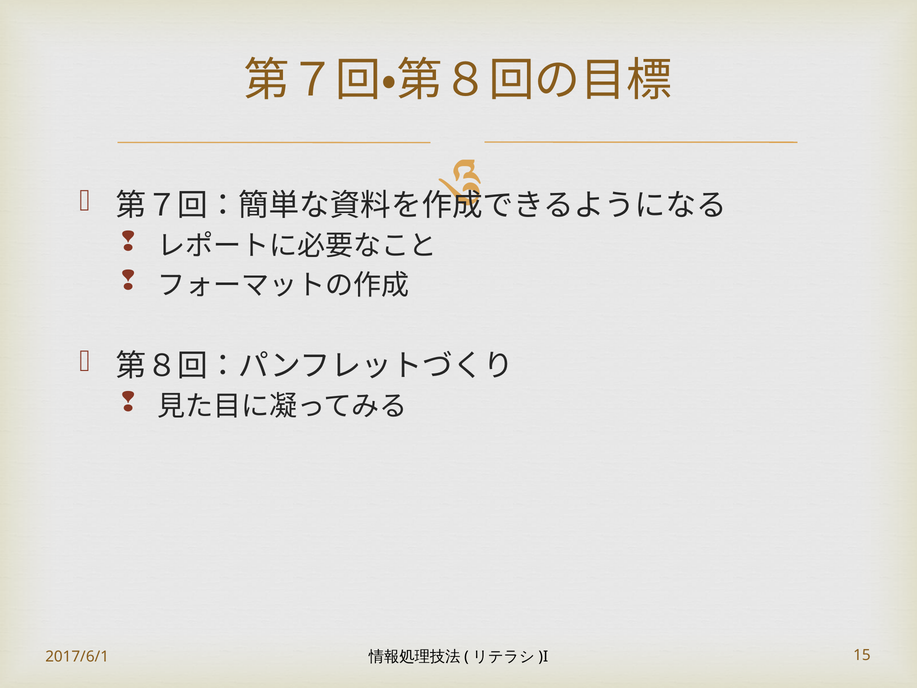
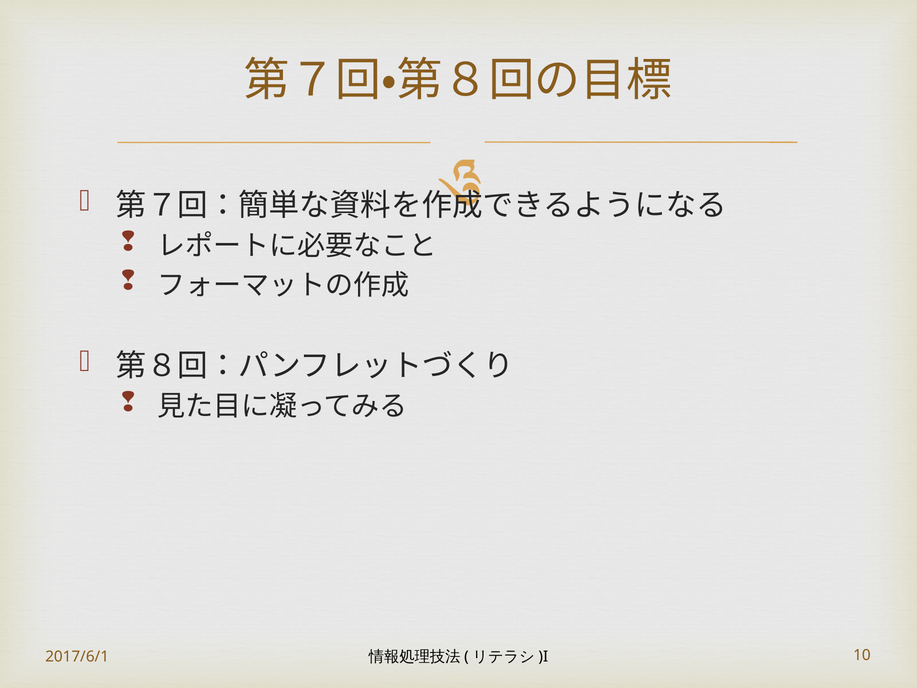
15: 15 -> 10
